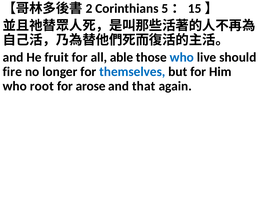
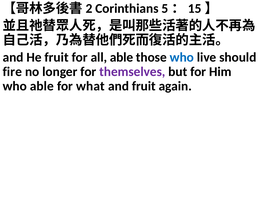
themselves colour: blue -> purple
who root: root -> able
arose: arose -> what
and that: that -> fruit
